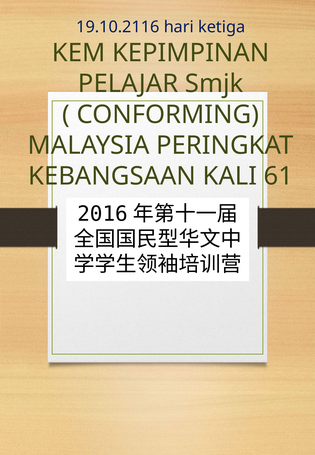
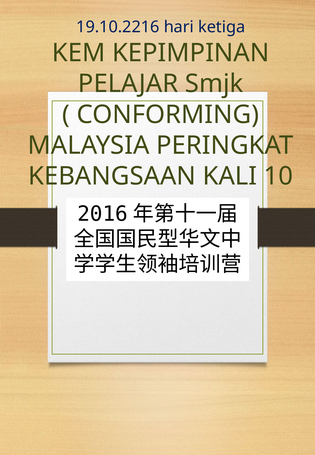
19.10.2116: 19.10.2116 -> 19.10.2216
61: 61 -> 10
